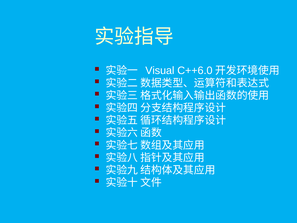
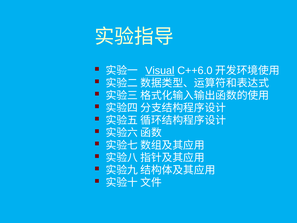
Visual underline: none -> present
